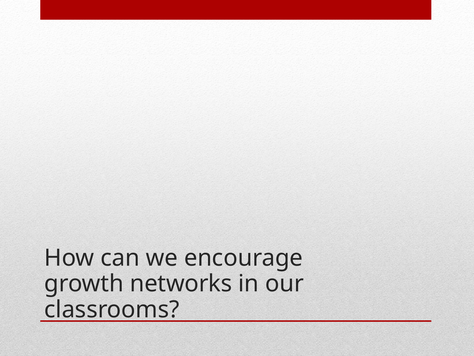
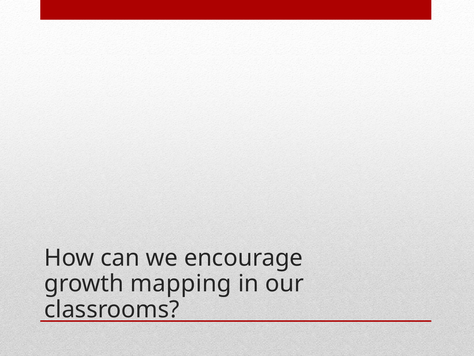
networks: networks -> mapping
